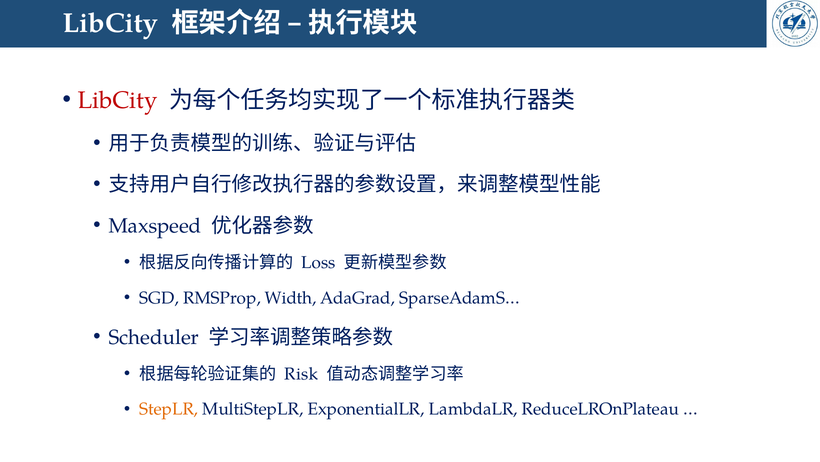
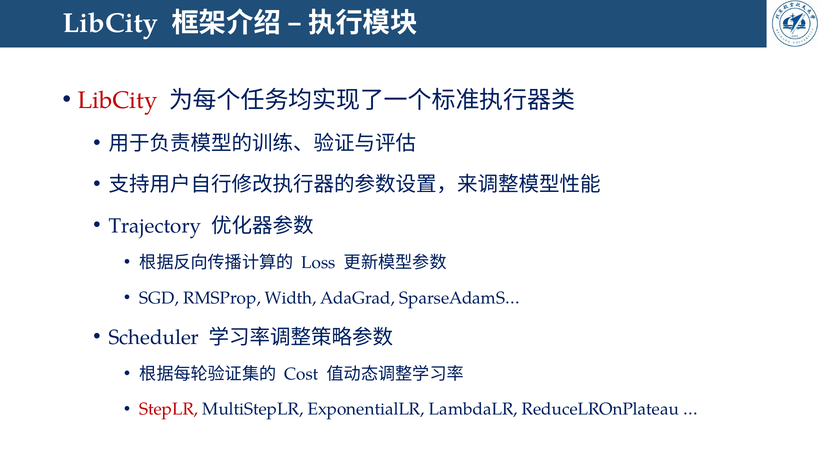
Maxspeed: Maxspeed -> Trajectory
Risk: Risk -> Cost
StepLR colour: orange -> red
